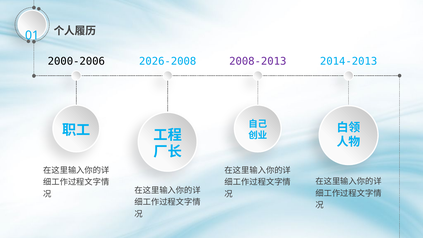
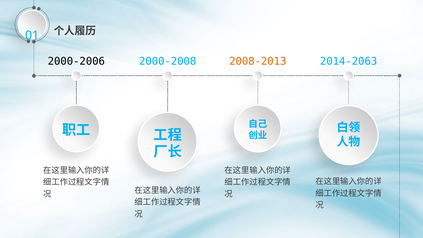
2026-2008: 2026-2008 -> 2000-2008
2008-2013 colour: purple -> orange
2014-2013: 2014-2013 -> 2014-2063
